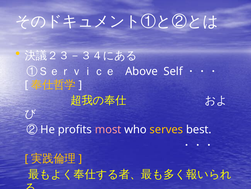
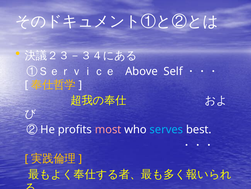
serves colour: yellow -> light blue
